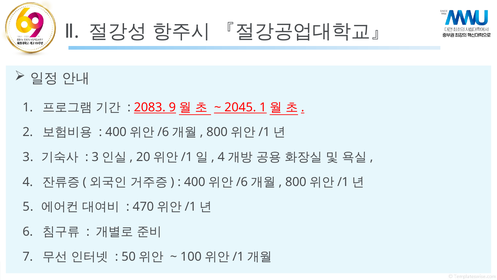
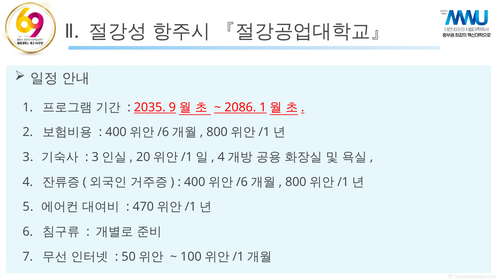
2083: 2083 -> 2035
2045: 2045 -> 2086
